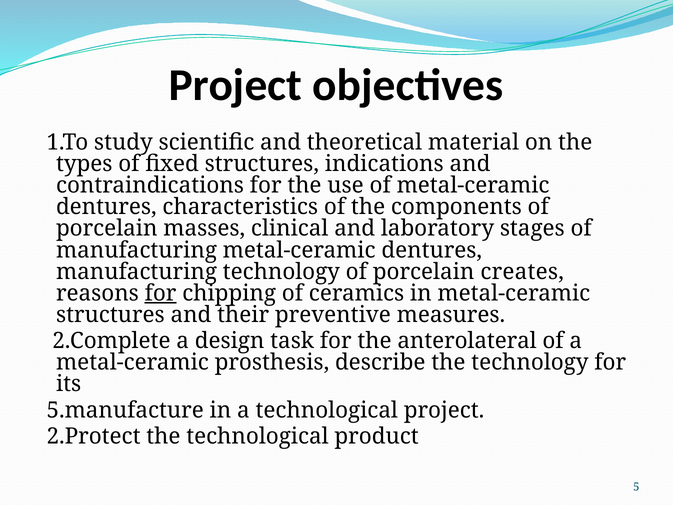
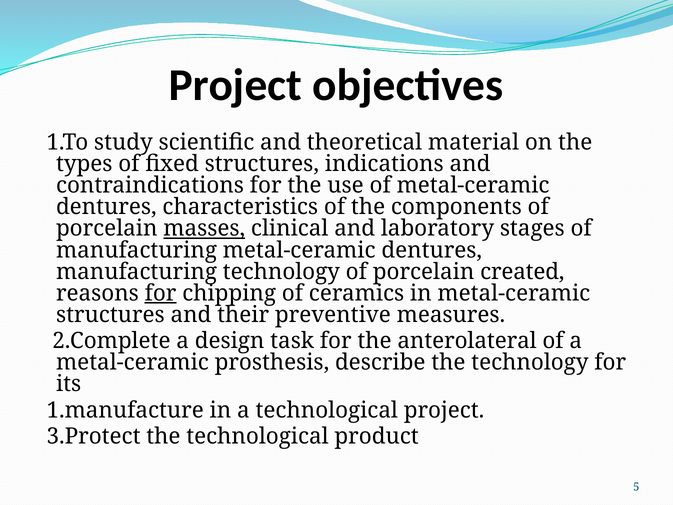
masses underline: none -> present
creates: creates -> created
5.manufacture: 5.manufacture -> 1.manufacture
2.Protect: 2.Protect -> 3.Protect
